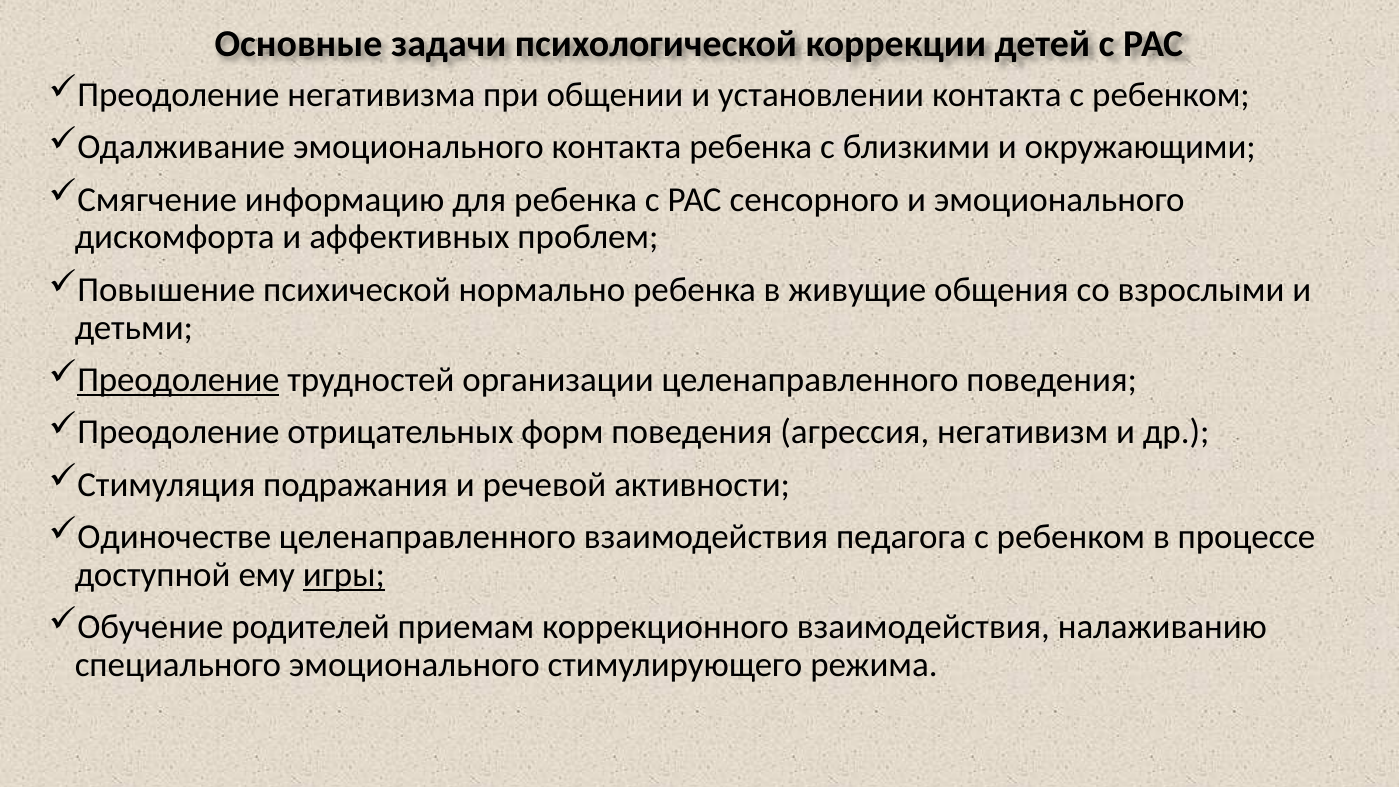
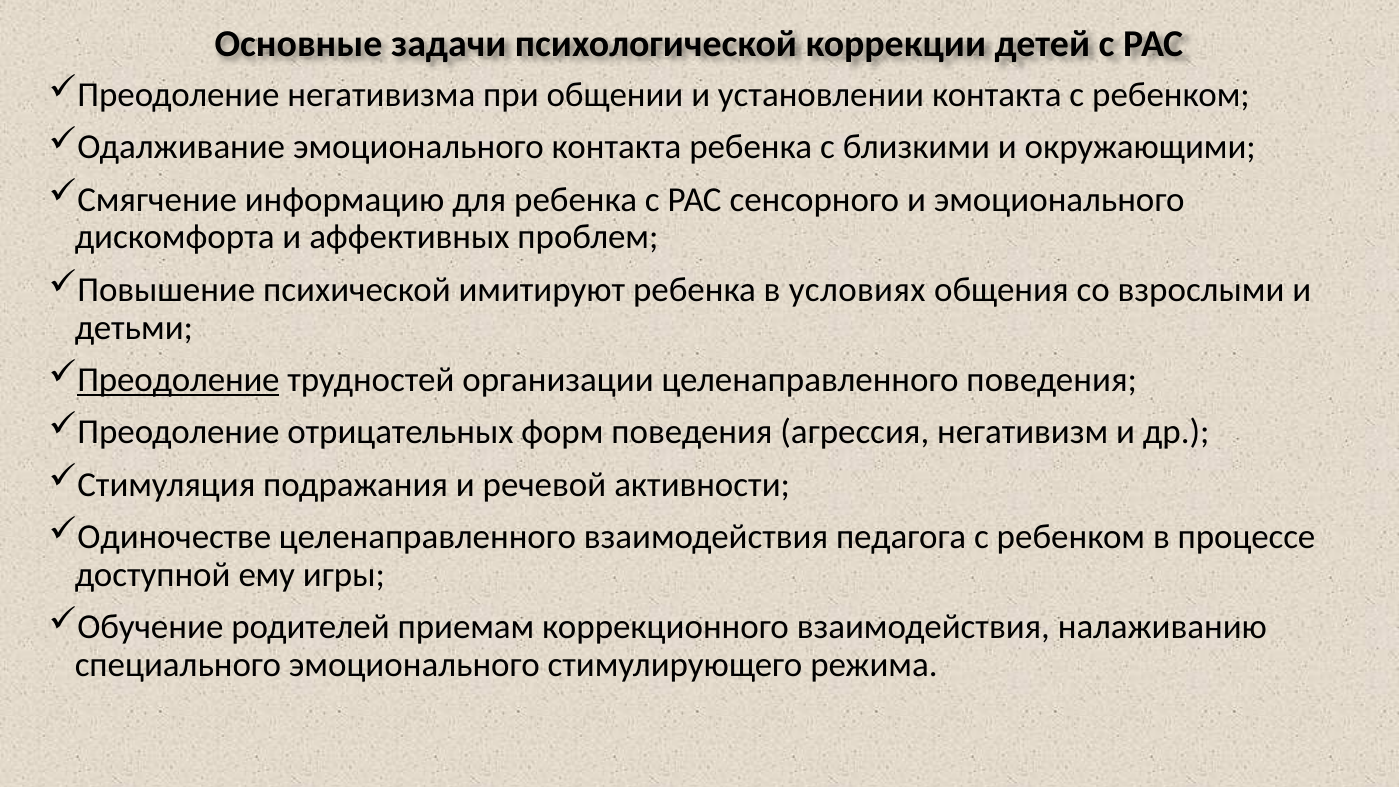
нормально: нормально -> имитируют
живущие: живущие -> условиях
игры underline: present -> none
